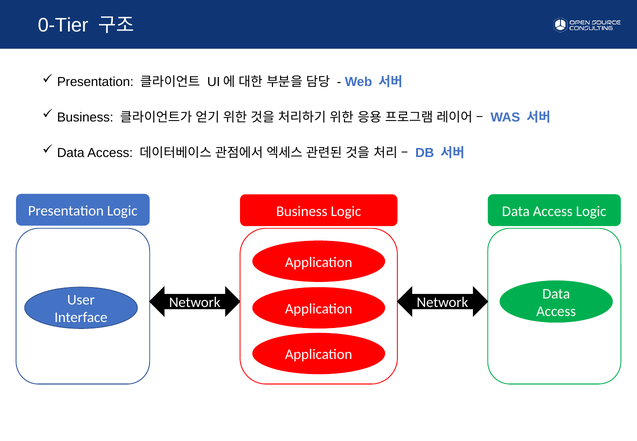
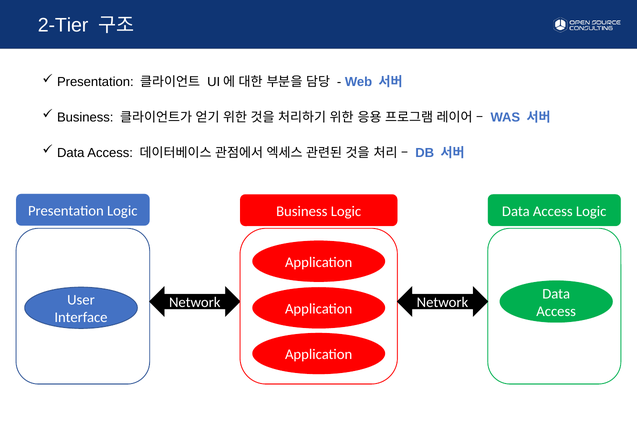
0-Tier: 0-Tier -> 2-Tier
